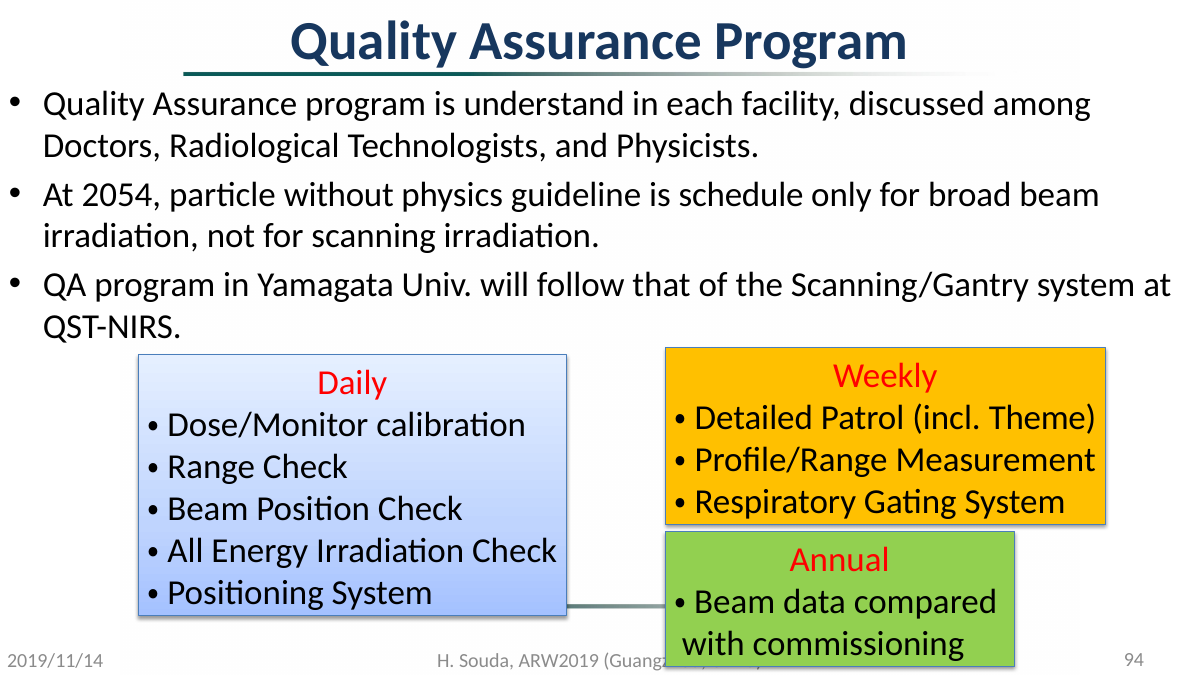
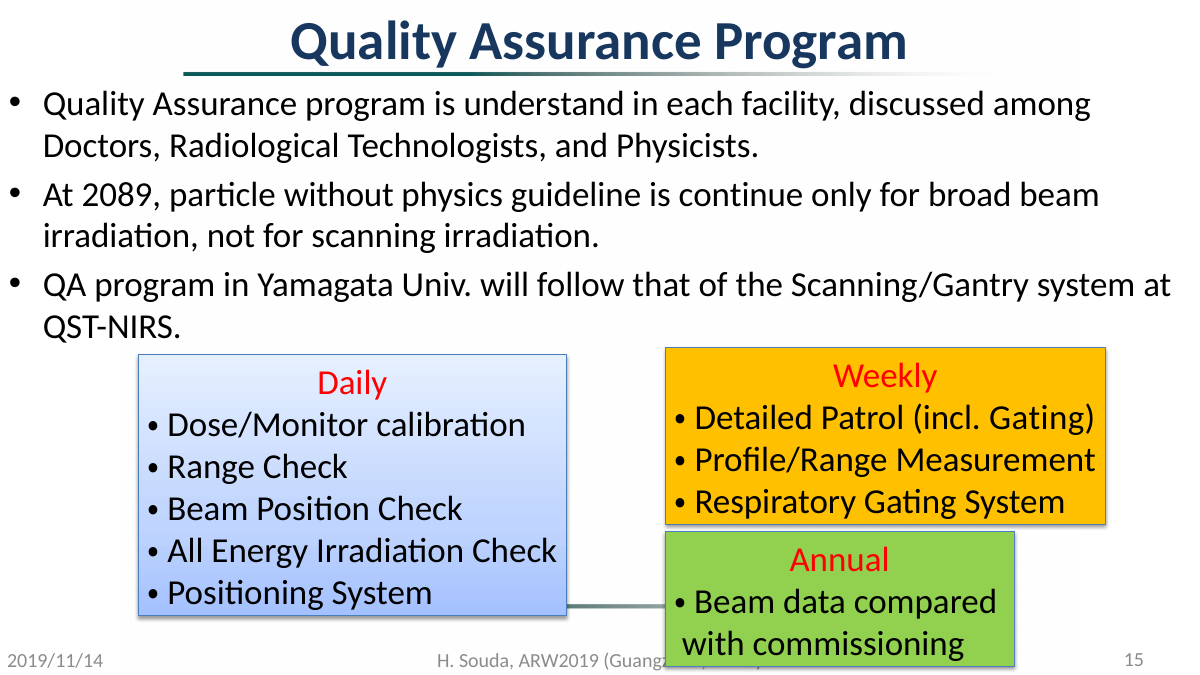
2054: 2054 -> 2089
schedule: schedule -> continue
incl Theme: Theme -> Gating
94: 94 -> 15
